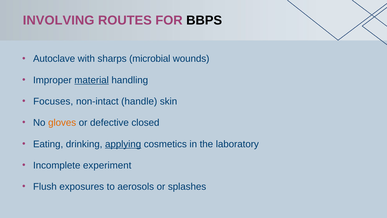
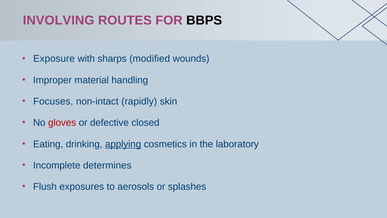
Autoclave: Autoclave -> Exposure
microbial: microbial -> modified
material underline: present -> none
handle: handle -> rapidly
gloves colour: orange -> red
experiment: experiment -> determines
